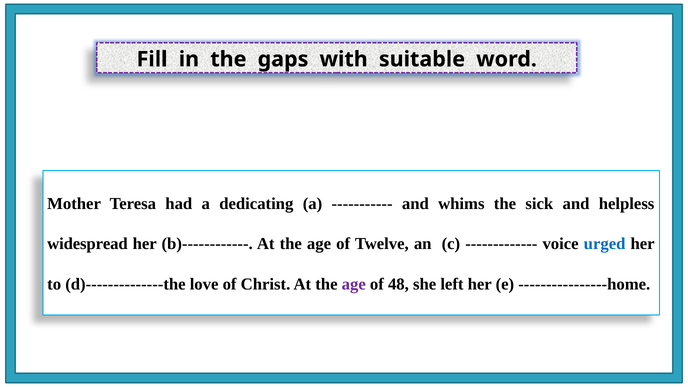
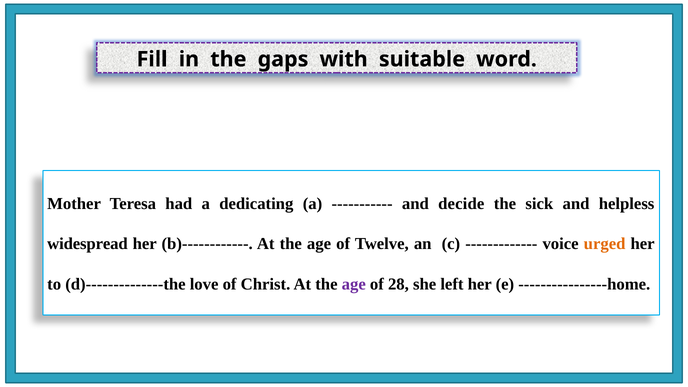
whims: whims -> decide
urged colour: blue -> orange
48: 48 -> 28
